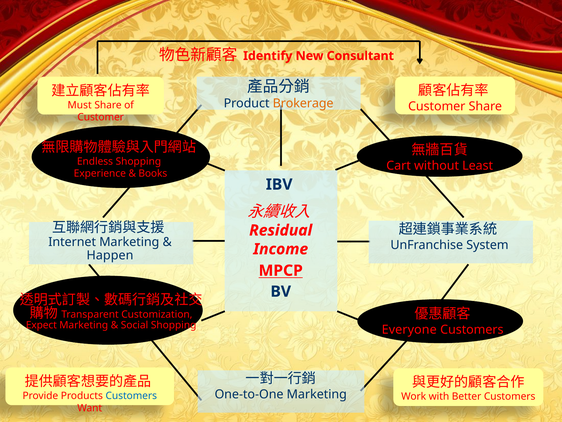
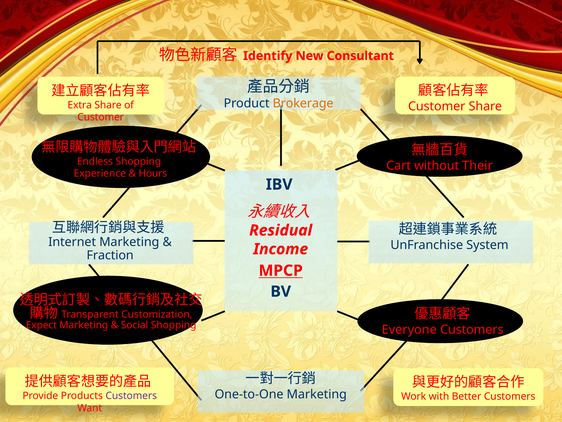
Must: Must -> Extra
Least: Least -> Their
Books: Books -> Hours
Happen: Happen -> Fraction
Customers at (131, 395) colour: blue -> purple
